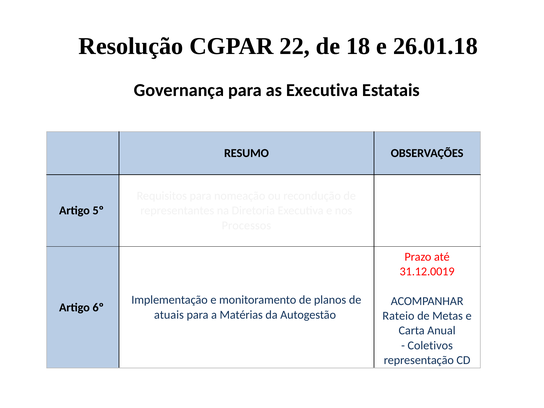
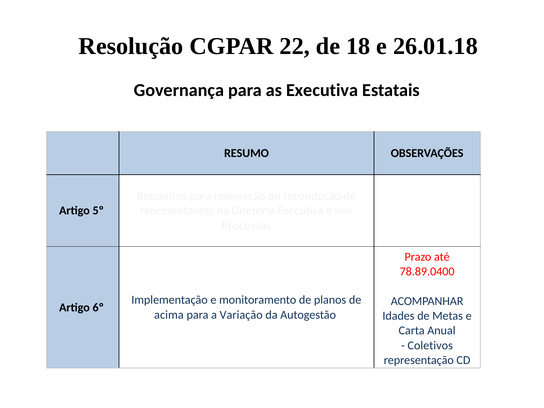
31.12.0019: 31.12.0019 -> 78.89.0400
atuais: atuais -> acima
Matérias: Matérias -> Variação
Rateio: Rateio -> Idades
